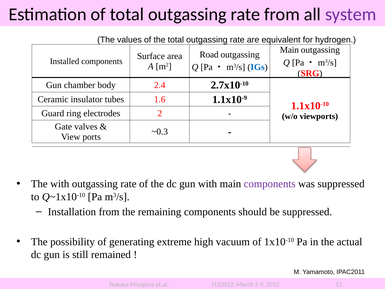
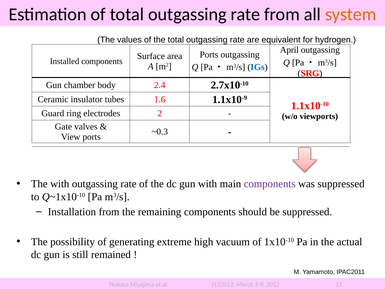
system colour: purple -> orange
Main at (289, 50): Main -> April
Road at (209, 55): Road -> Ports
